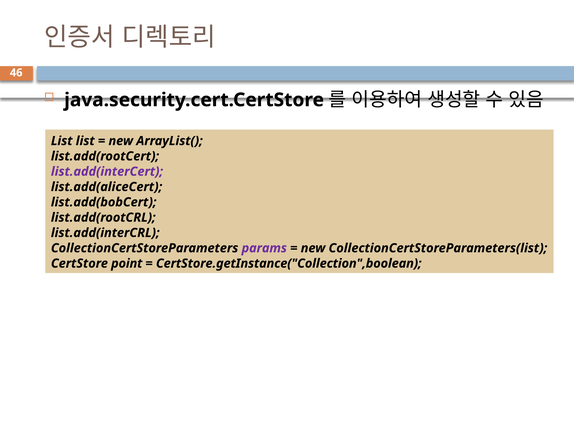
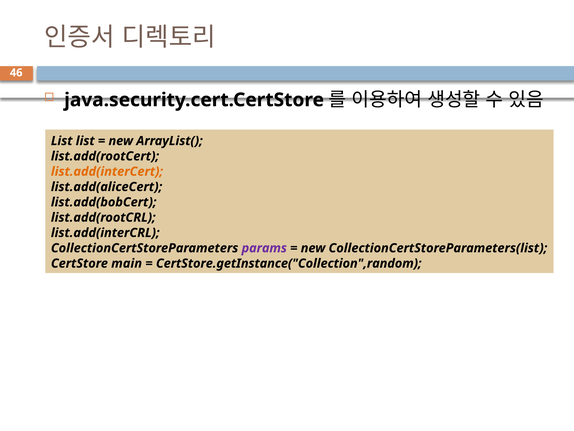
list.add(interCert colour: purple -> orange
point: point -> main
CertStore.getInstance("Collection",boolean: CertStore.getInstance("Collection",boolean -> CertStore.getInstance("Collection",random
